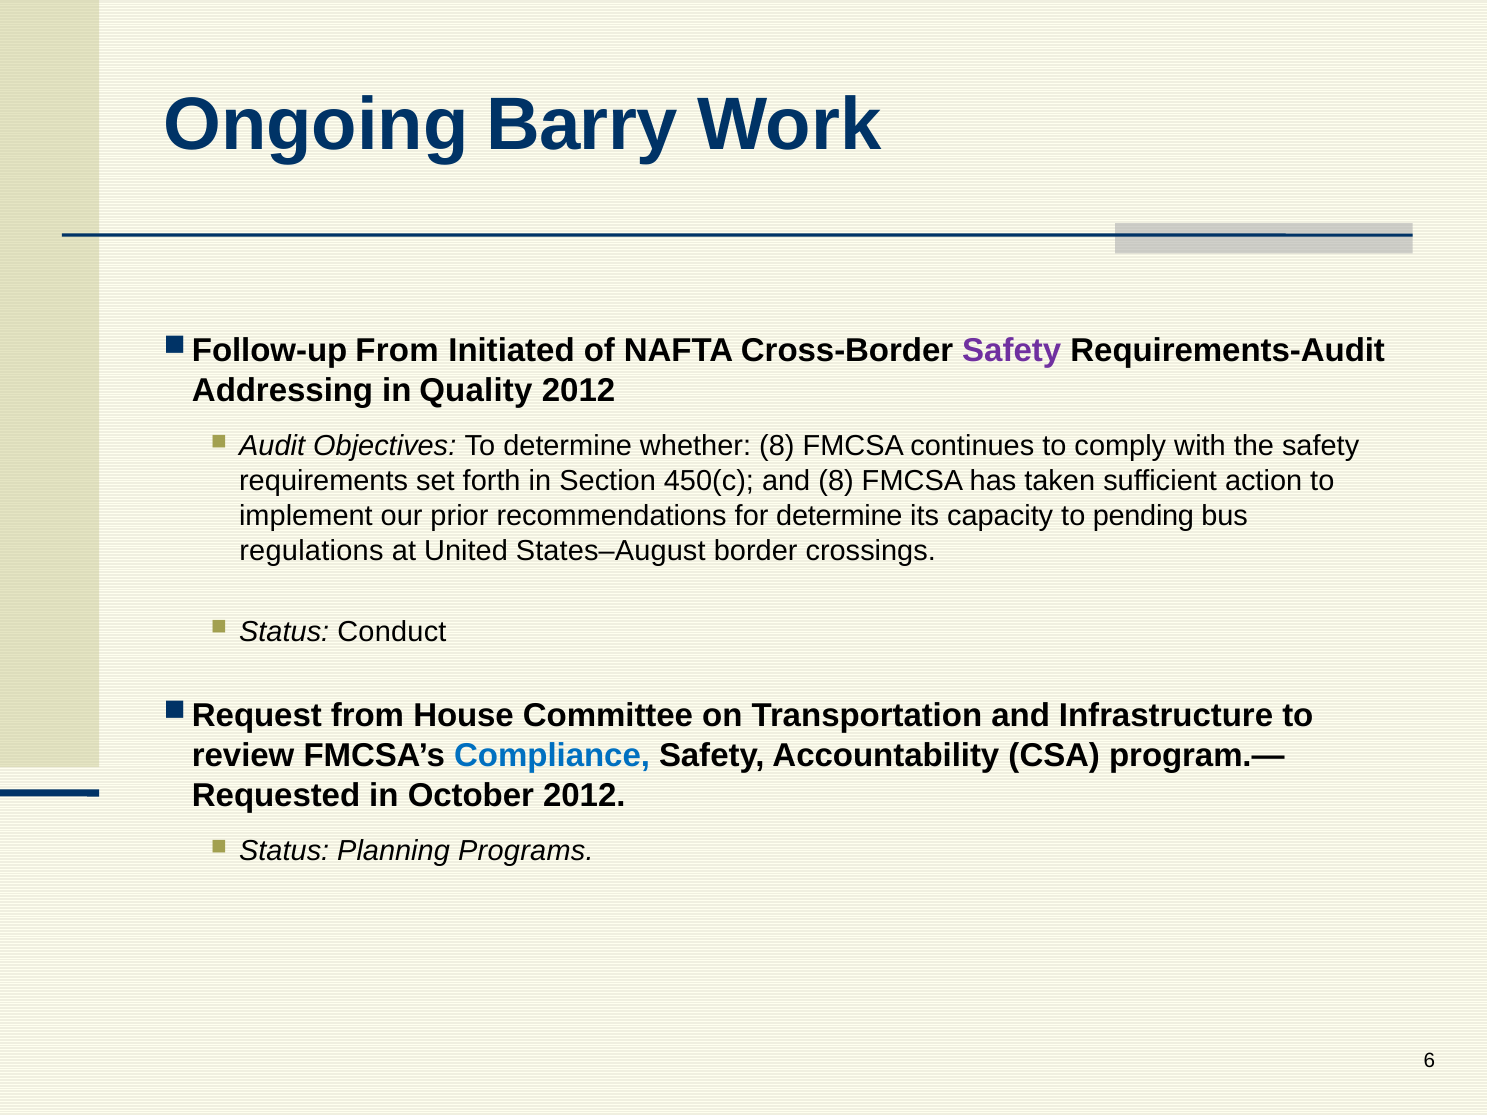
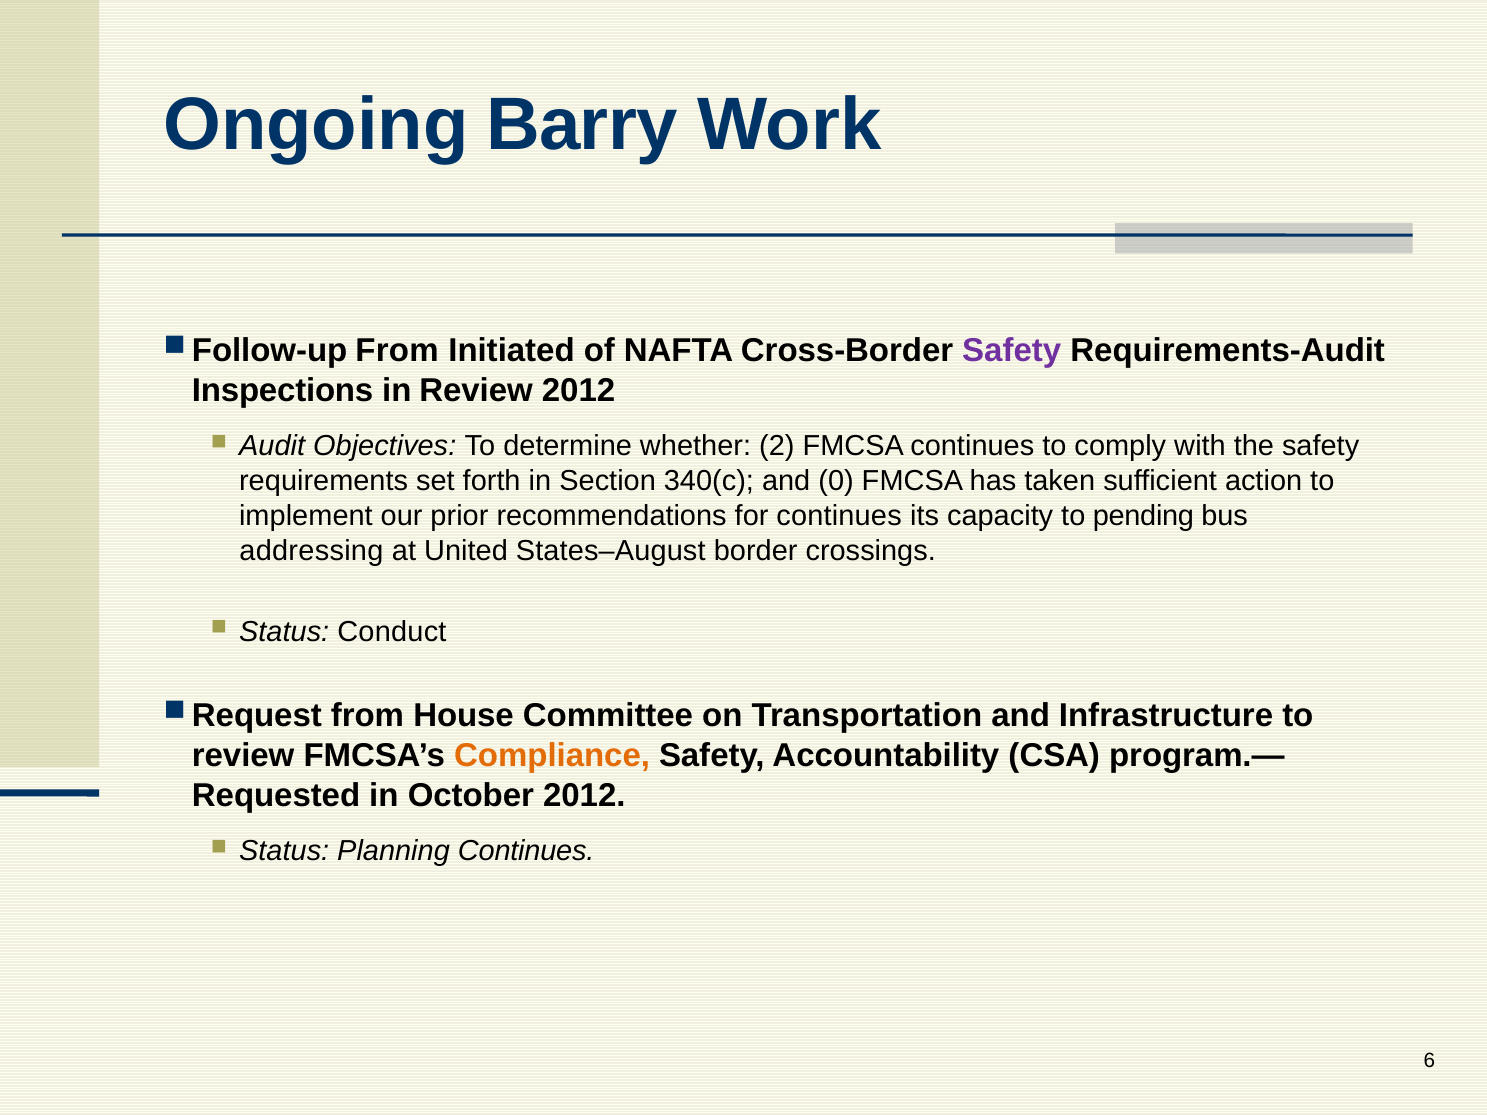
Addressing: Addressing -> Inspections
in Quality: Quality -> Review
whether 8: 8 -> 2
450(c: 450(c -> 340(c
and 8: 8 -> 0
for determine: determine -> continues
regulations: regulations -> addressing
Compliance colour: blue -> orange
Planning Programs: Programs -> Continues
